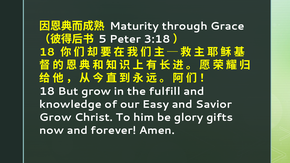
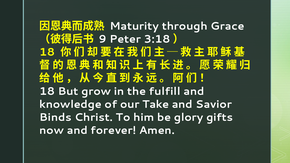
5: 5 -> 9
Easy: Easy -> Take
Grow at (55, 117): Grow -> Binds
